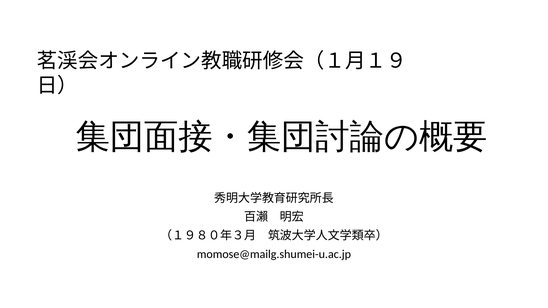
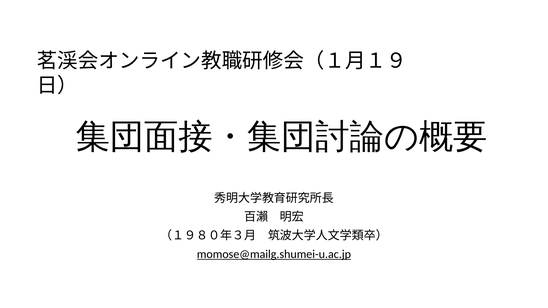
momose@mailg.shumei-u.ac.jp underline: none -> present
